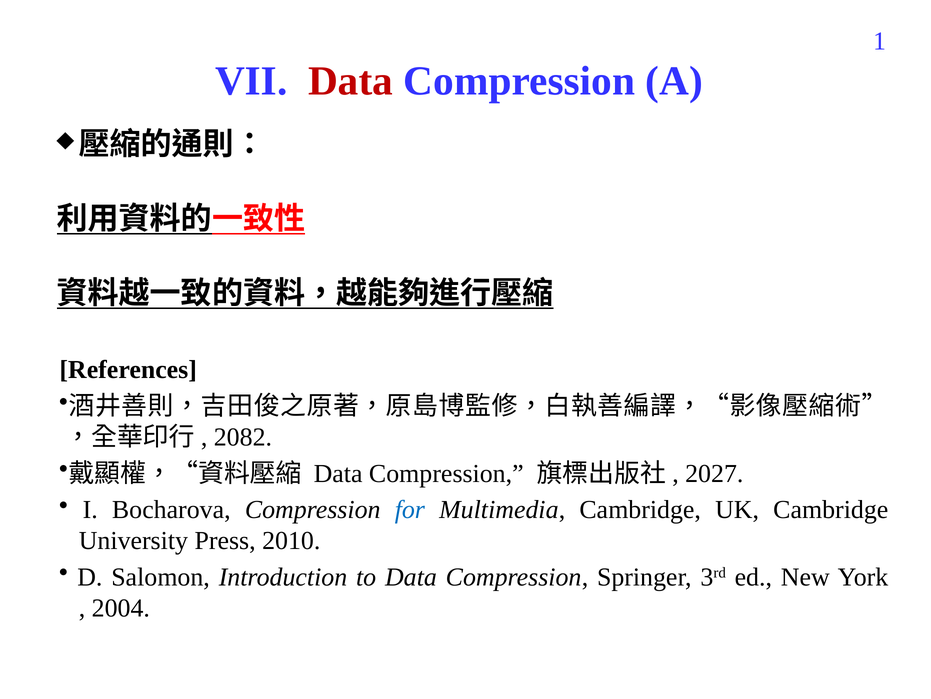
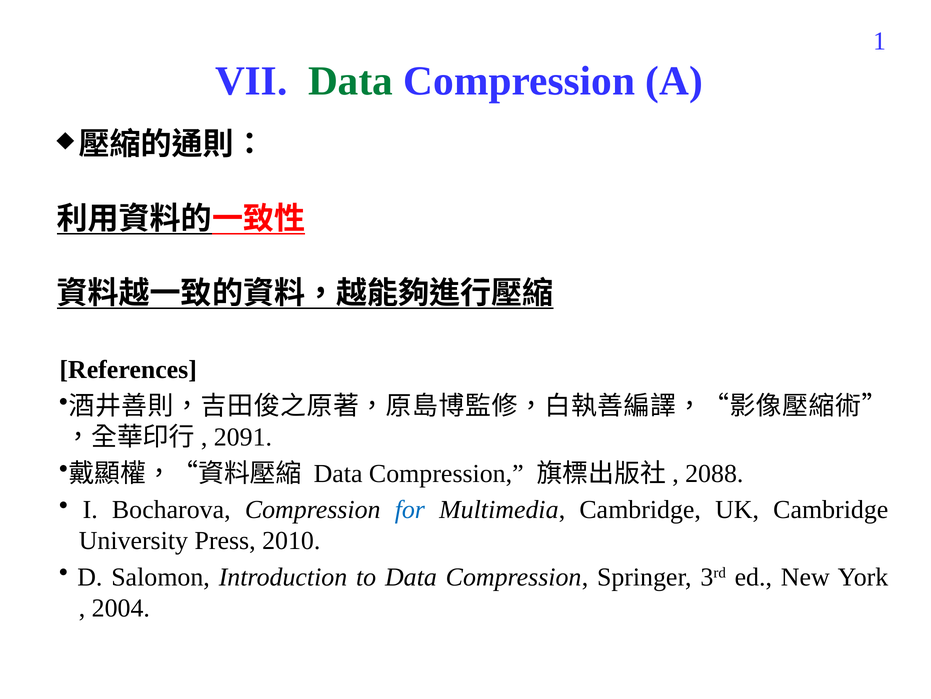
Data at (351, 81) colour: red -> green
2082: 2082 -> 2091
2027: 2027 -> 2088
